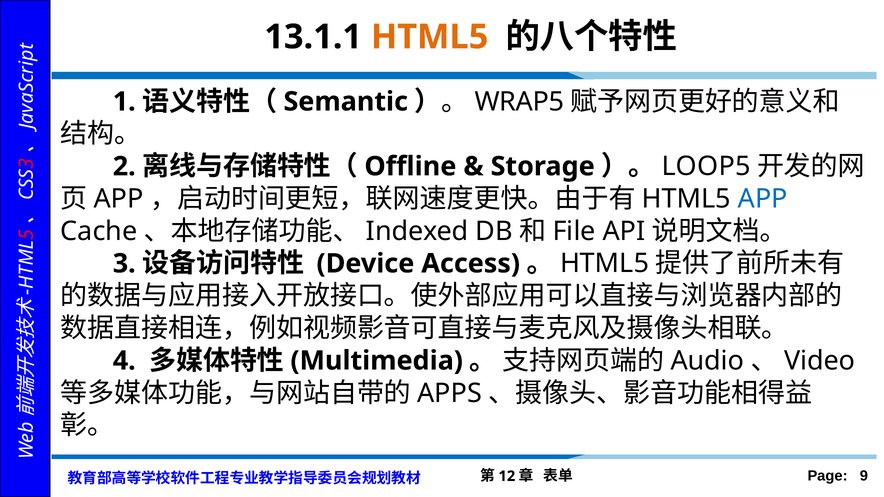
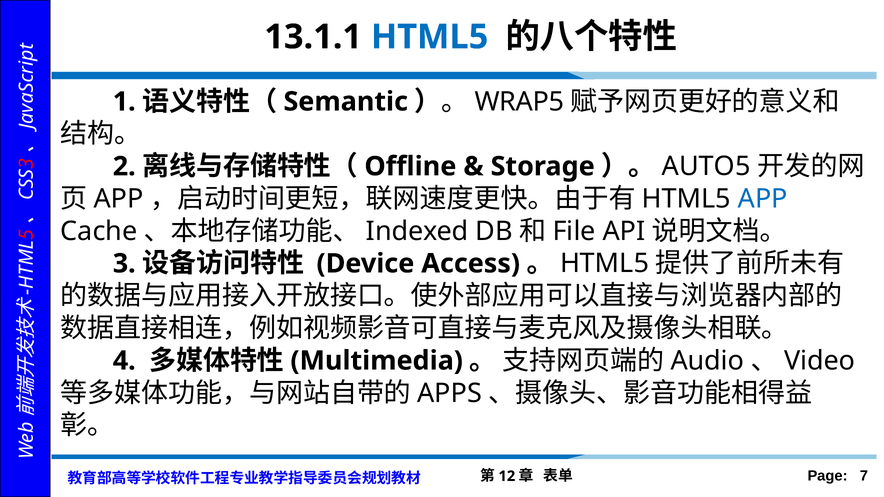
HTML5 at (430, 37) colour: orange -> blue
LOOP5: LOOP5 -> AUTO5
9: 9 -> 7
